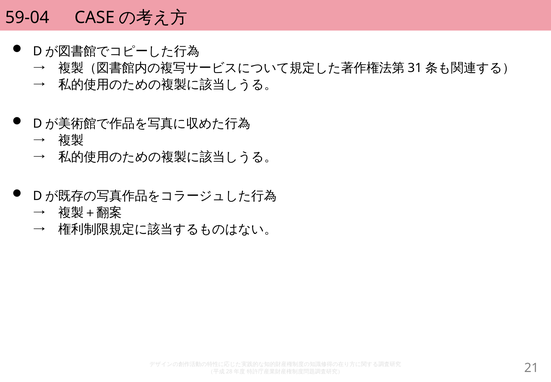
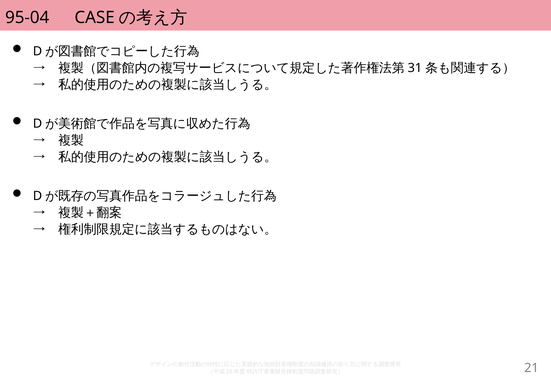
59-04: 59-04 -> 95-04
